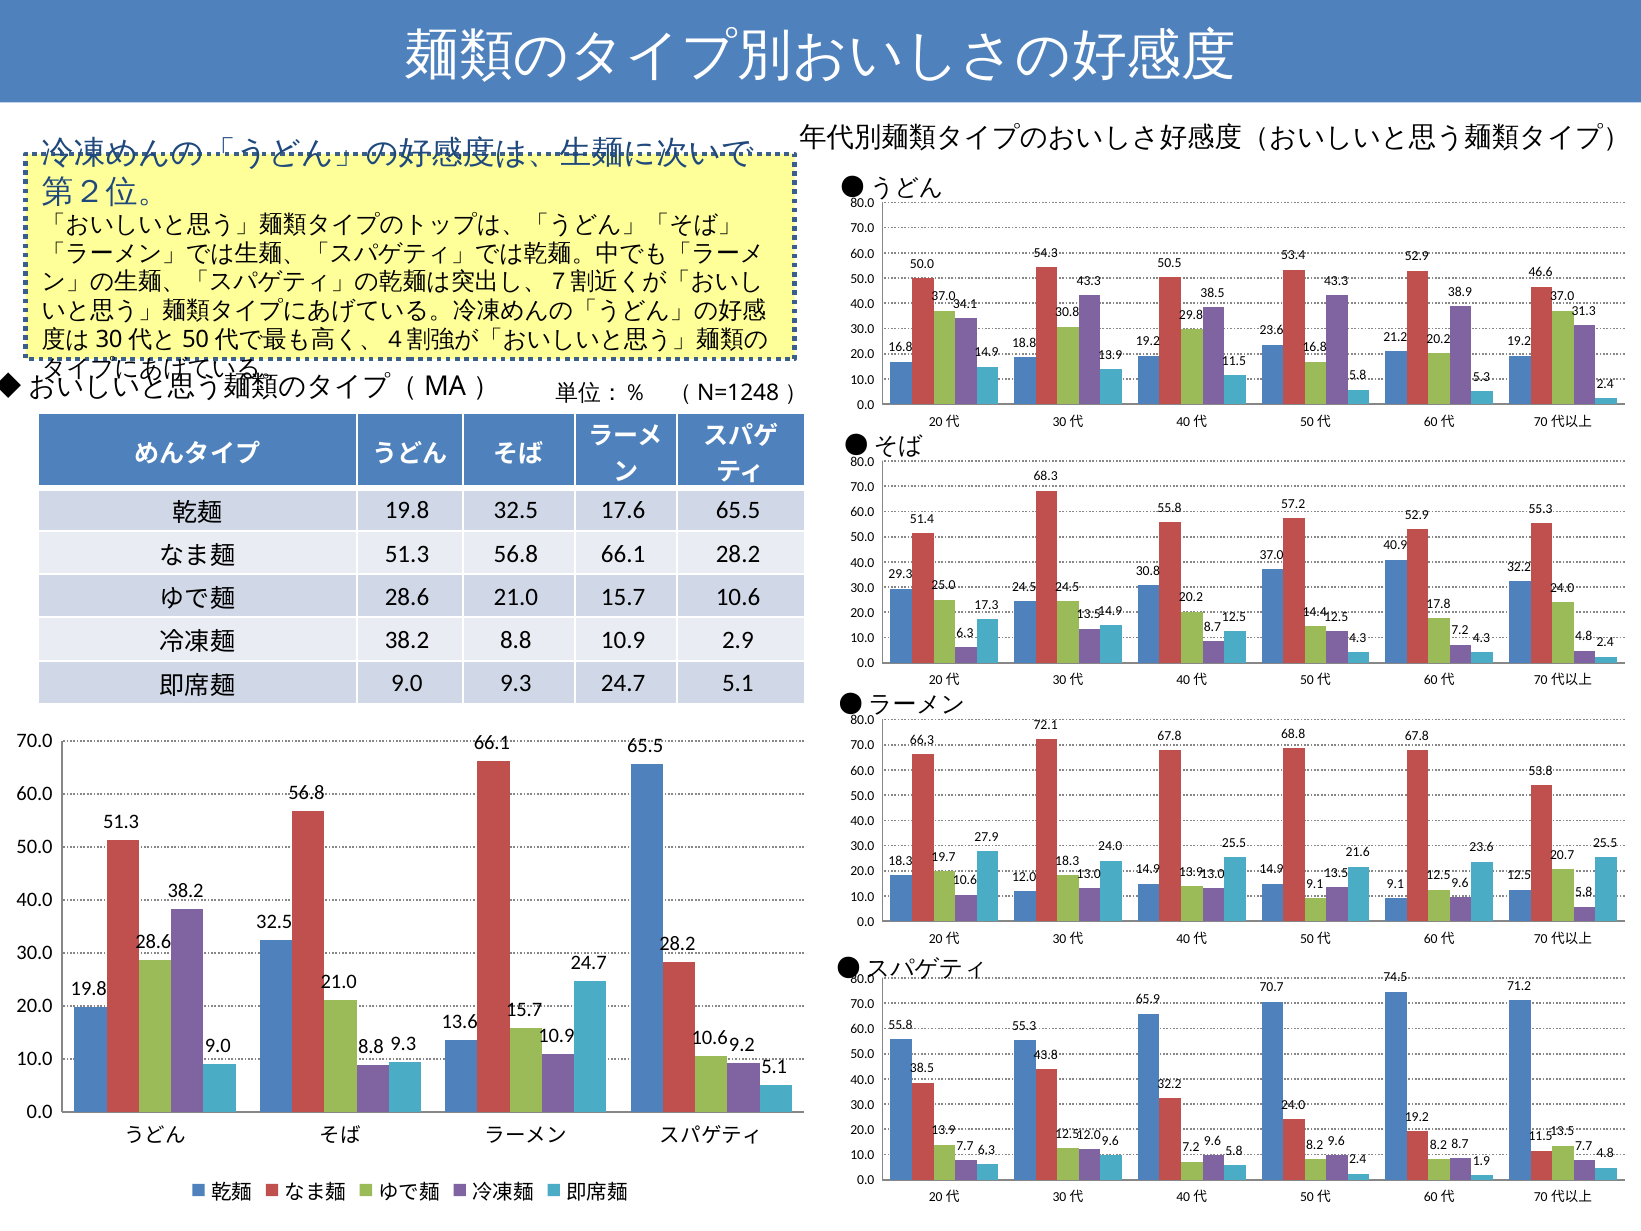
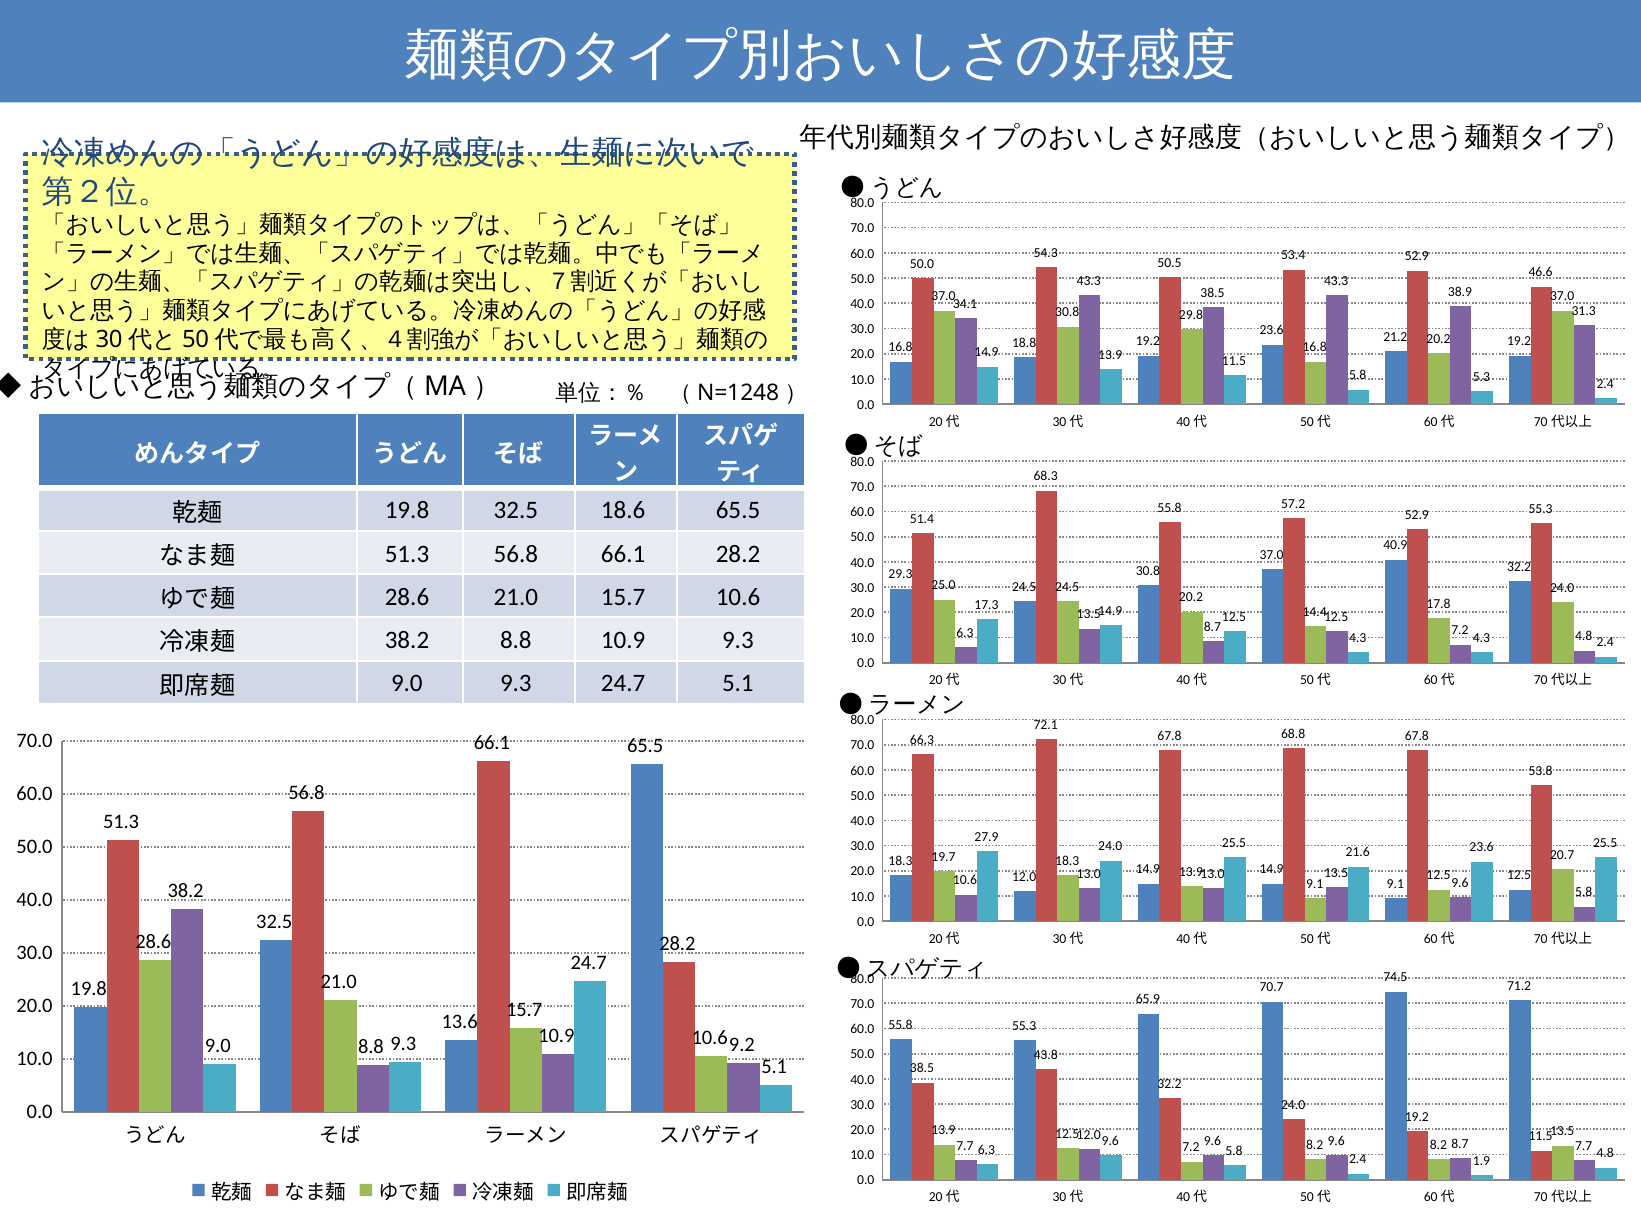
17.6: 17.6 -> 18.6
10.9 2.9: 2.9 -> 9.3
